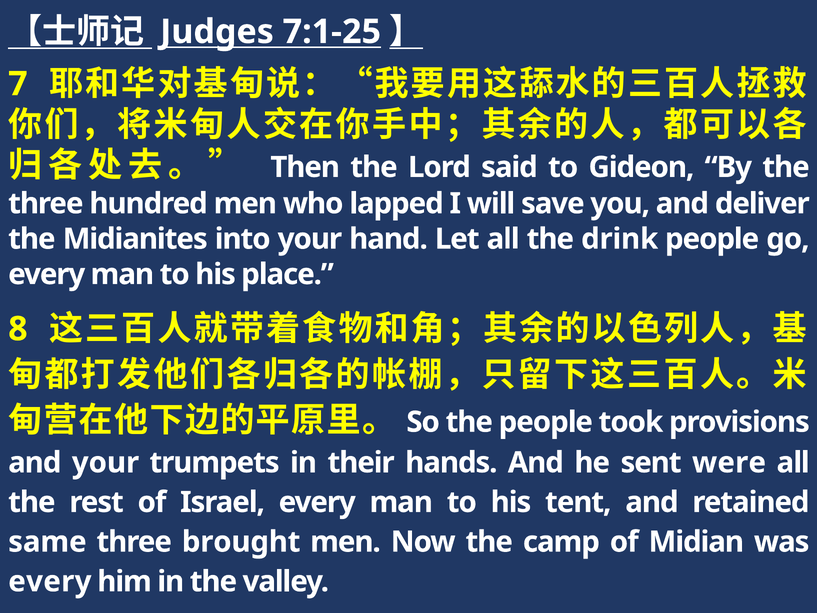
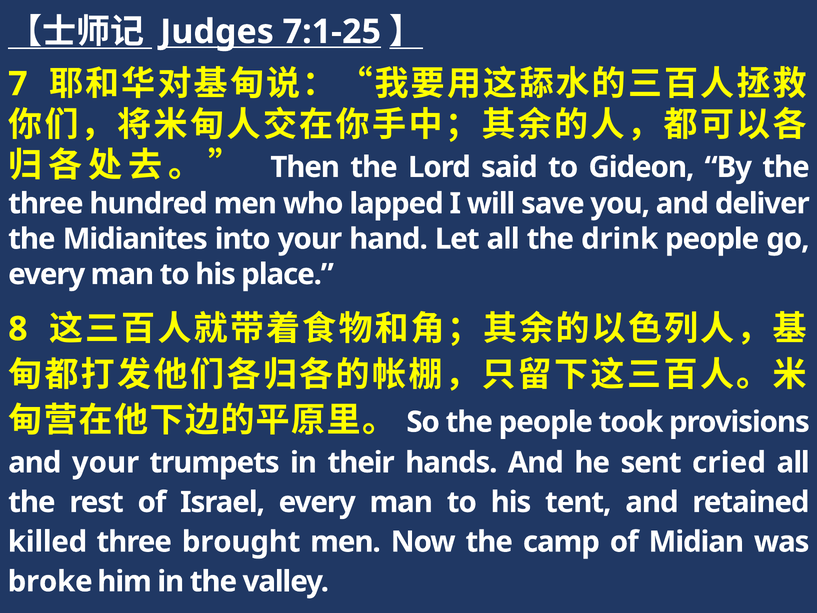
were: were -> cried
same: same -> killed
every at (50, 581): every -> broke
